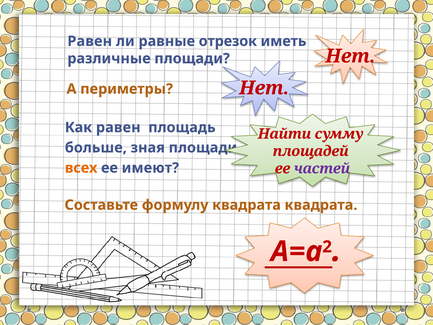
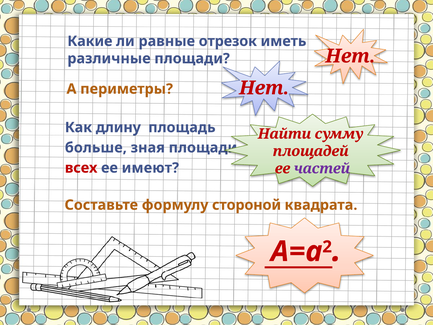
Равен at (90, 41): Равен -> Какие
Как равен: равен -> длину
всех colour: orange -> red
формулу квадрата: квадрата -> стороной
